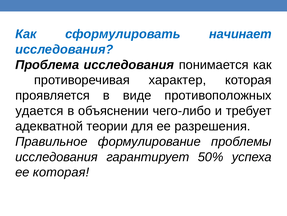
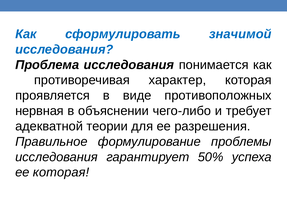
начинает: начинает -> значимой
удается: удается -> нервная
